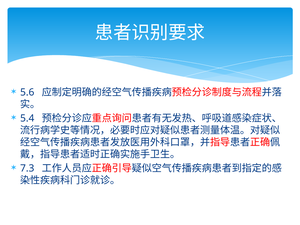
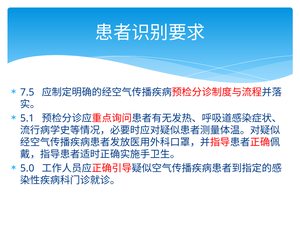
5.6: 5.6 -> 7.5
5.4: 5.4 -> 5.1
7.3: 7.3 -> 5.0
